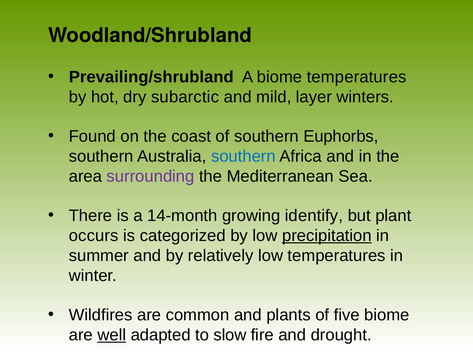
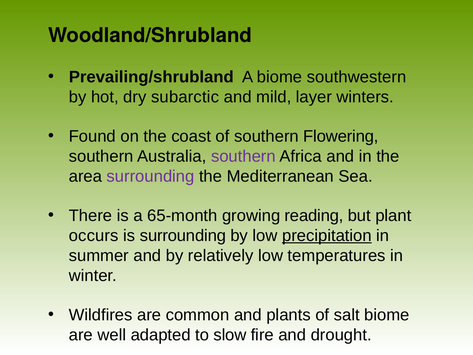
biome temperatures: temperatures -> southwestern
Euphorbs: Euphorbs -> Flowering
southern at (243, 156) colour: blue -> purple
14-month: 14-month -> 65-month
identify: identify -> reading
is categorized: categorized -> surrounding
five: five -> salt
well underline: present -> none
